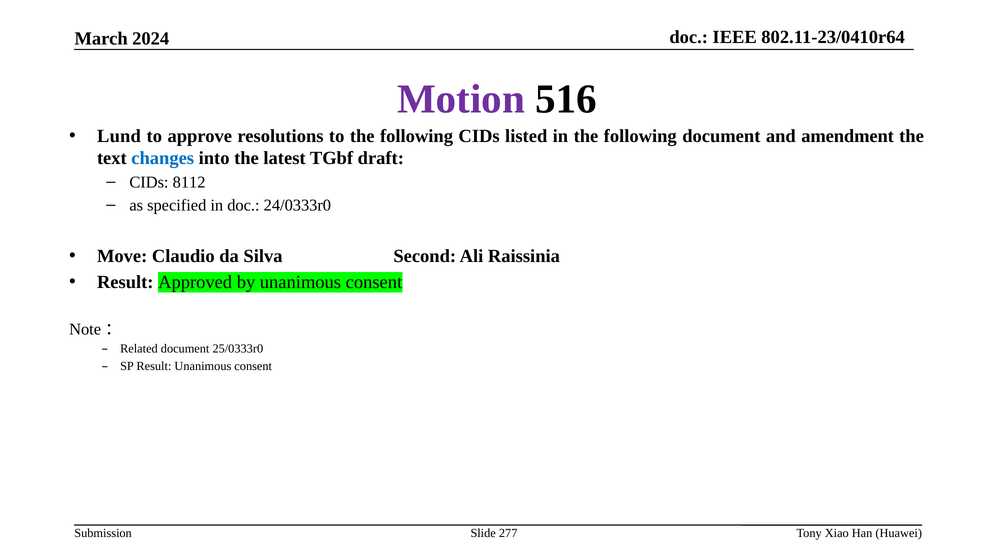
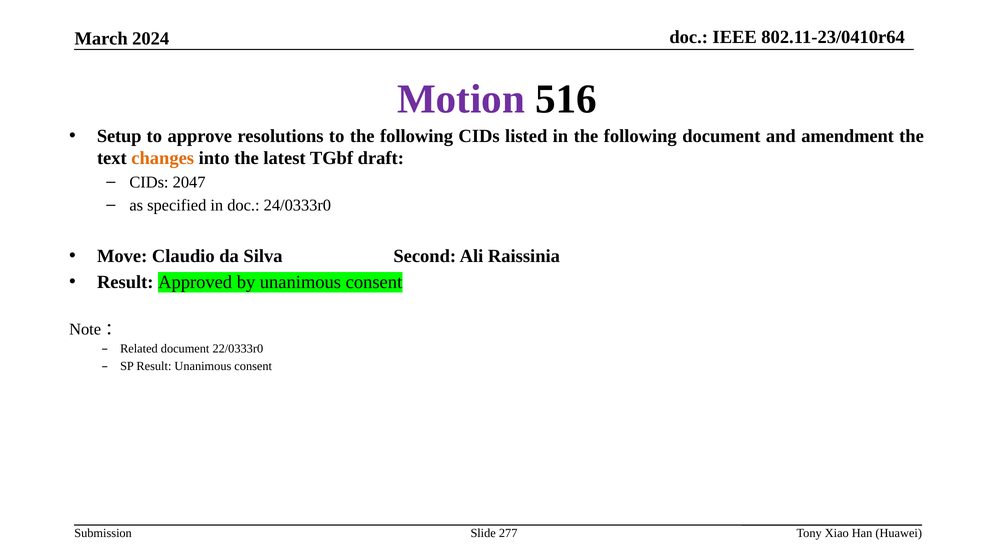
Lund: Lund -> Setup
changes colour: blue -> orange
8112: 8112 -> 2047
25/0333r0: 25/0333r0 -> 22/0333r0
